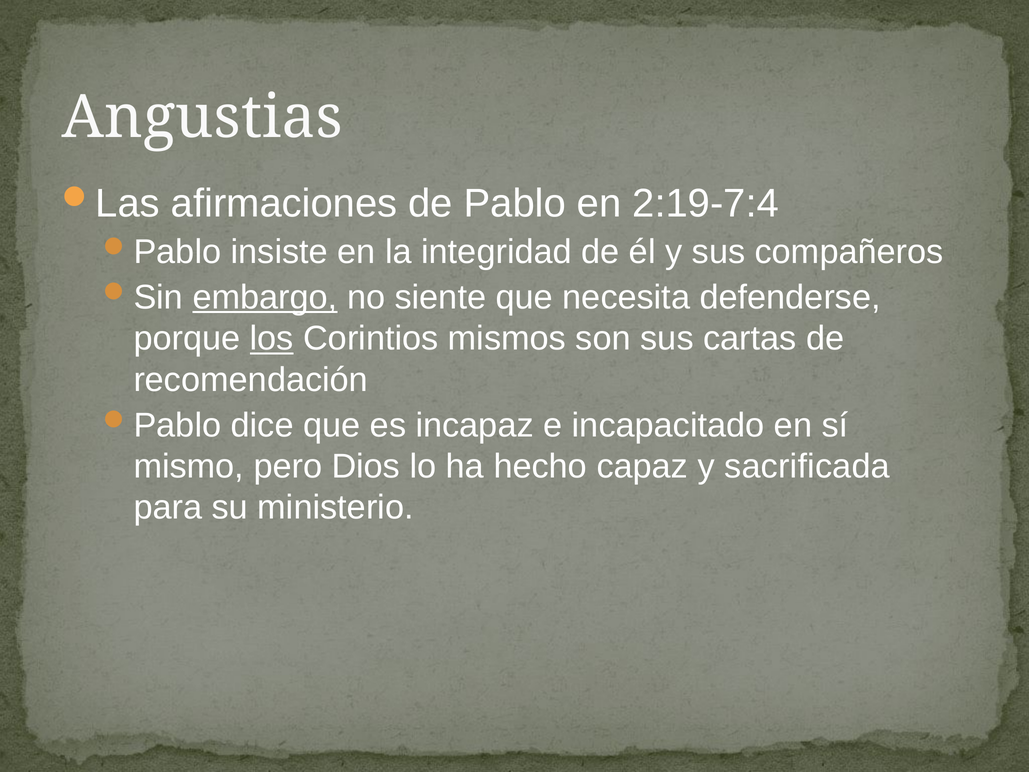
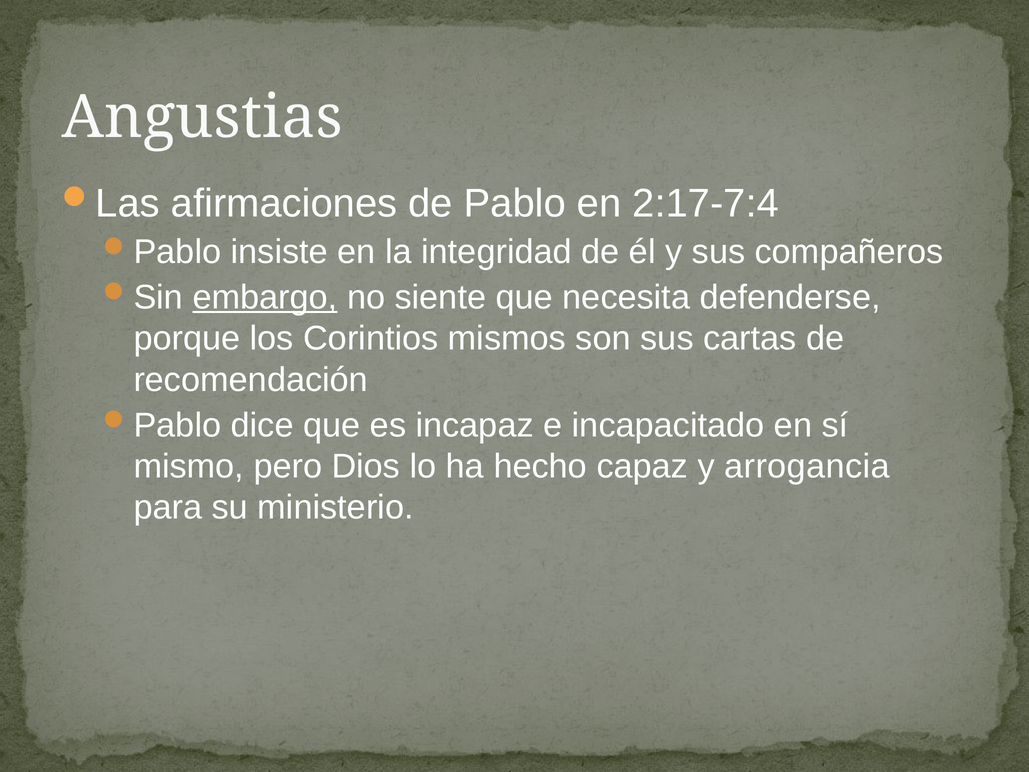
2:19-7:4: 2:19-7:4 -> 2:17-7:4
los underline: present -> none
sacrificada: sacrificada -> arrogancia
